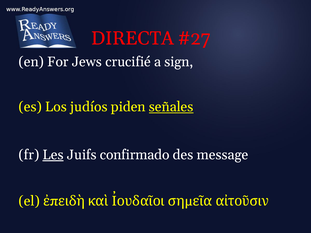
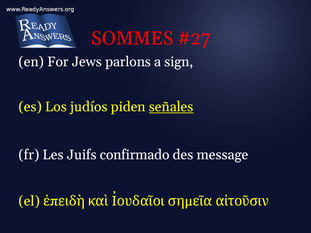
DIRECTA: DIRECTA -> SOMMES
crucifié: crucifié -> parlons
Les underline: present -> none
